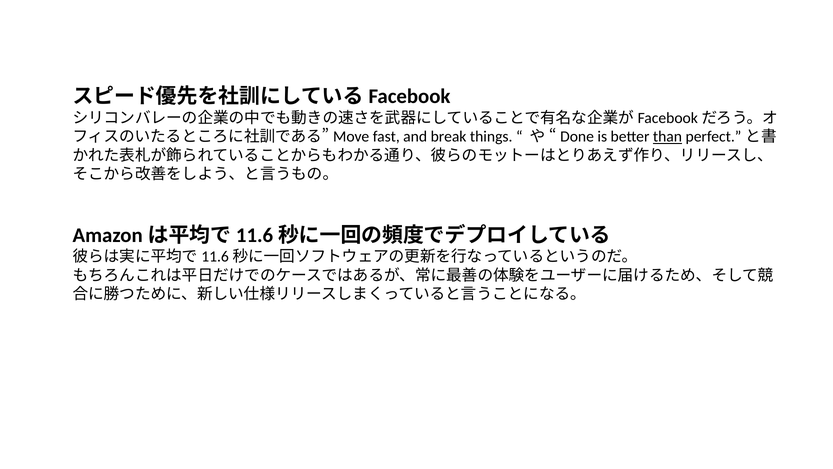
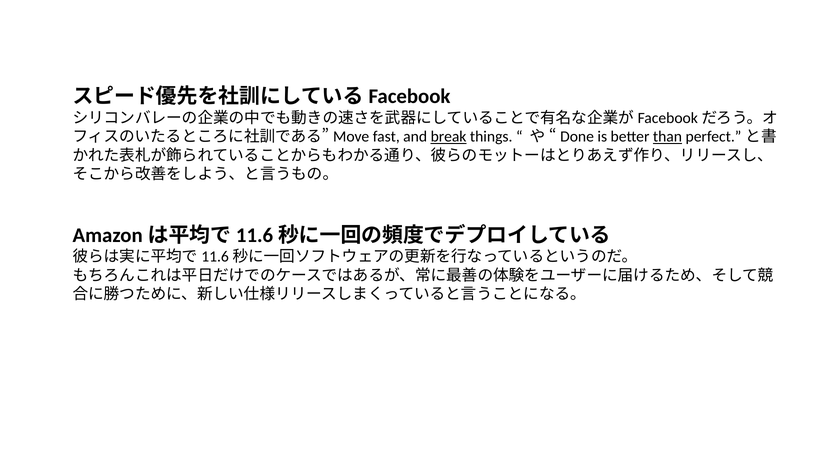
break underline: none -> present
